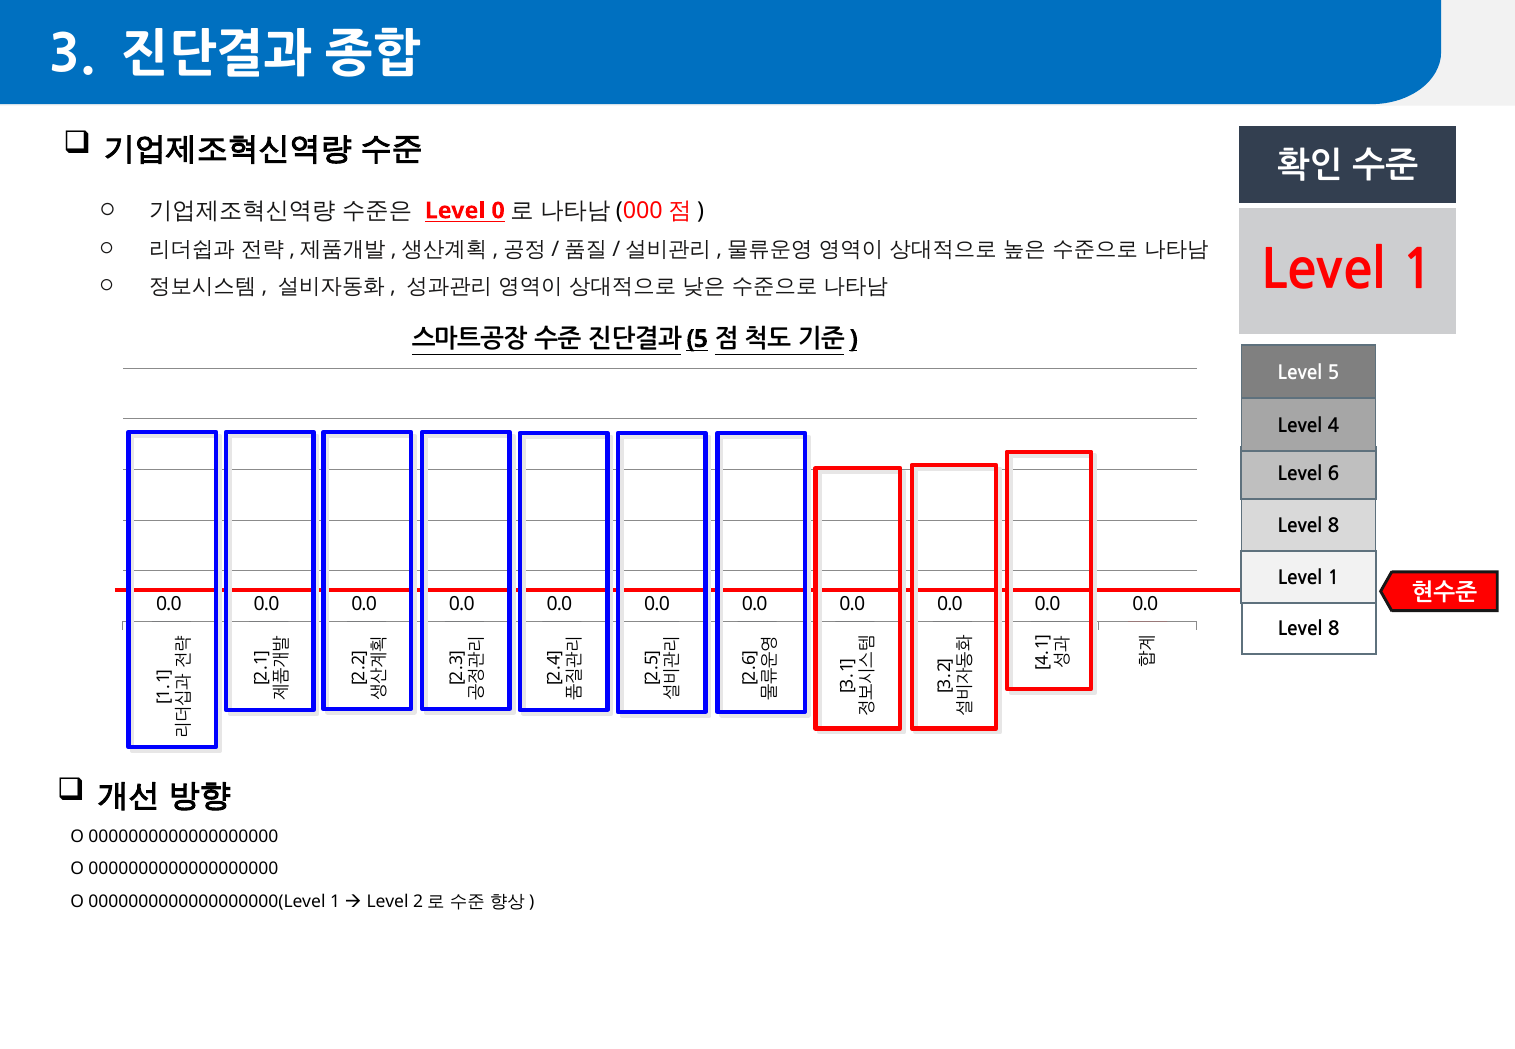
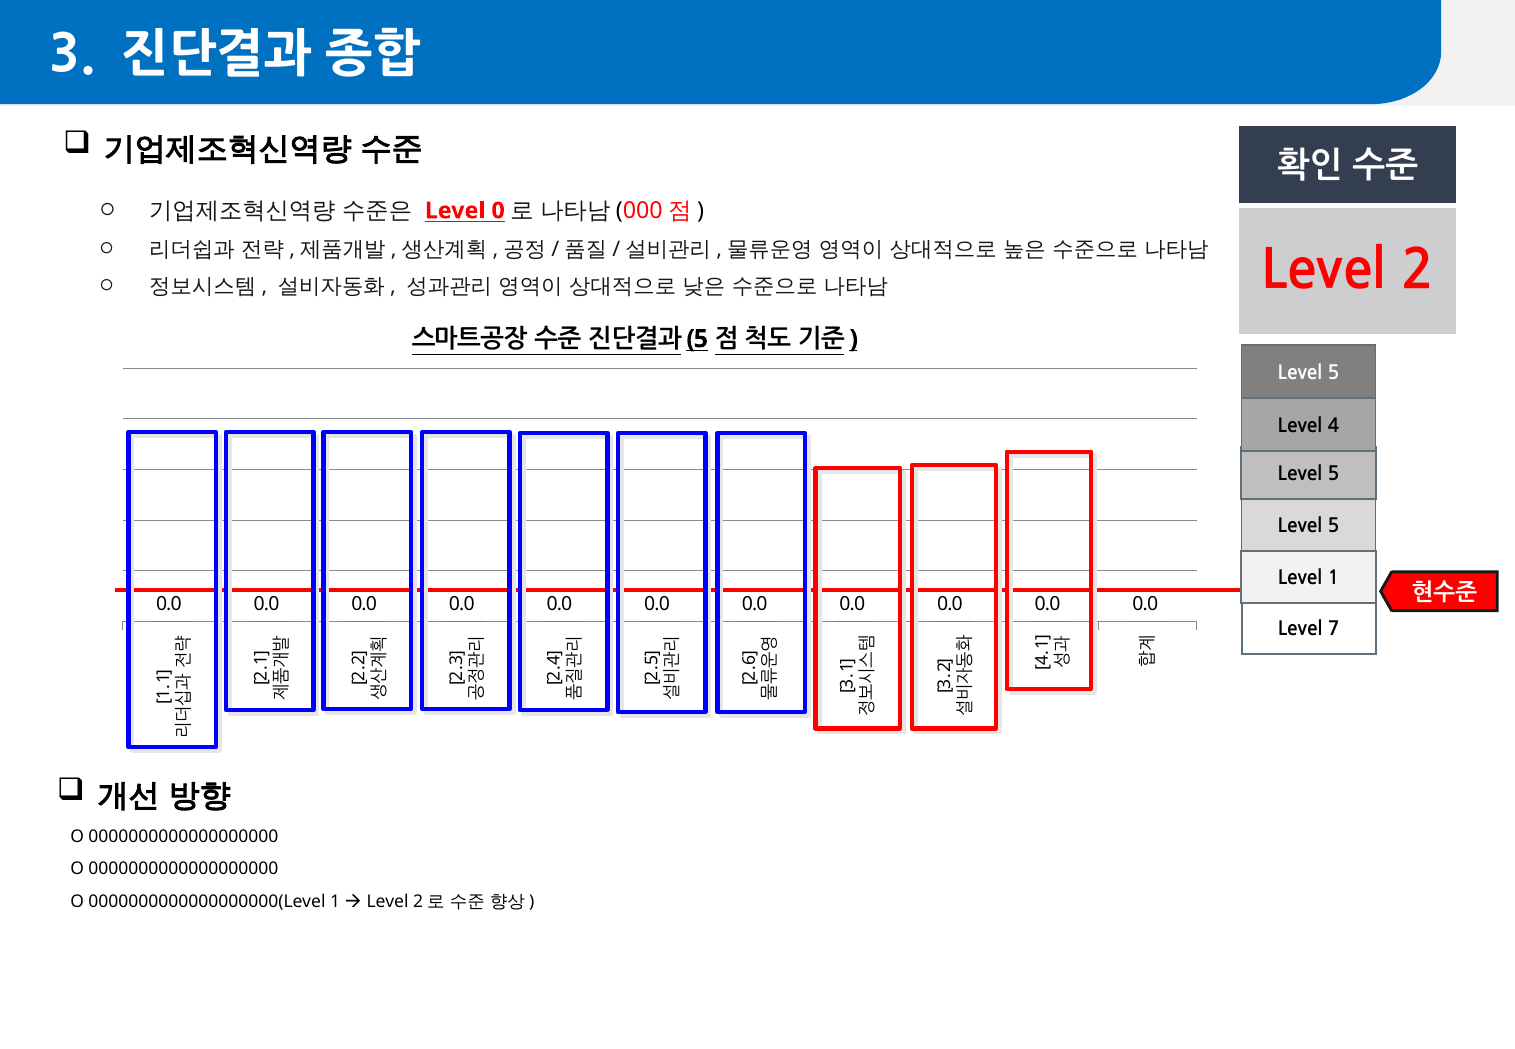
1 at (1418, 271): 1 -> 2
6 at (1333, 474): 6 -> 5
8 at (1333, 526): 8 -> 5
8 at (1334, 629): 8 -> 7
